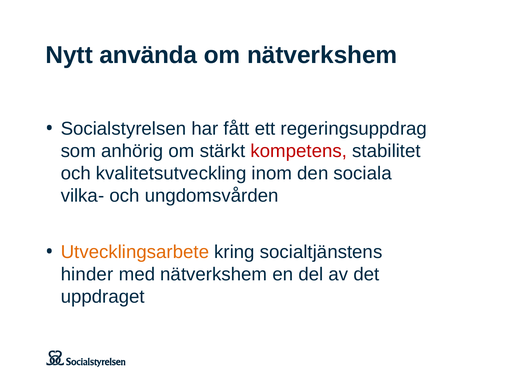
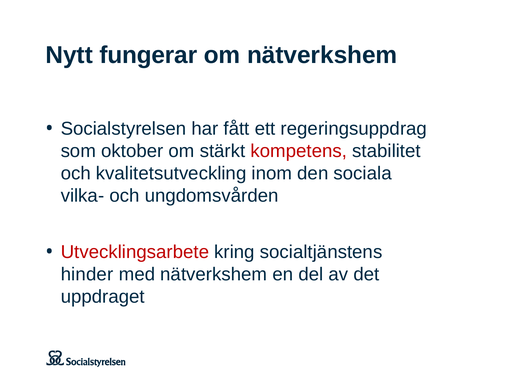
använda: använda -> fungerar
anhörig: anhörig -> oktober
Utvecklingsarbete colour: orange -> red
